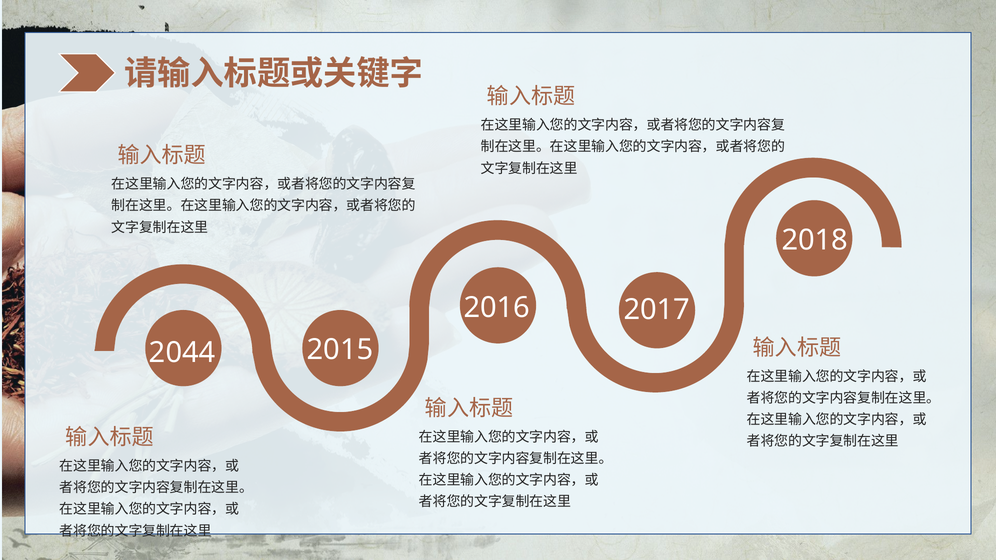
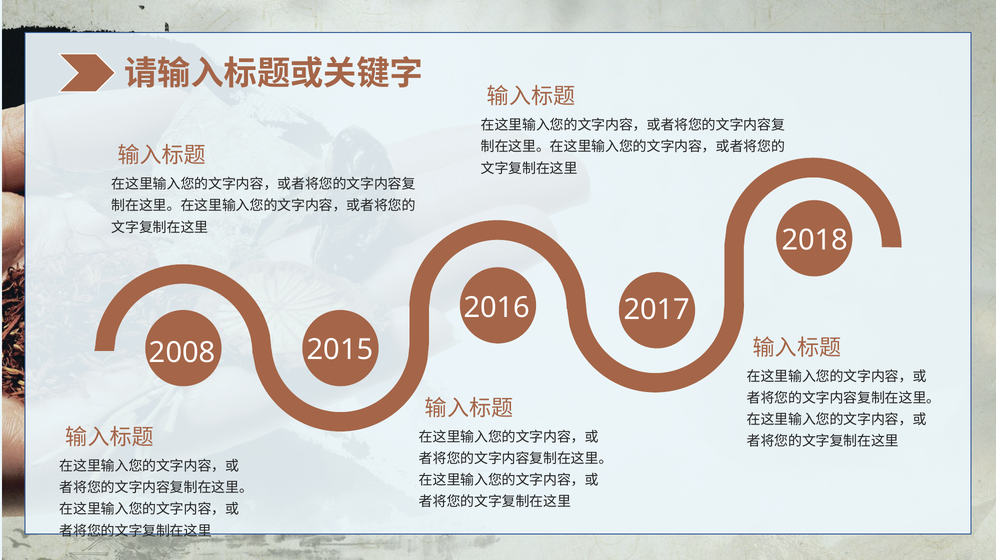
2044: 2044 -> 2008
